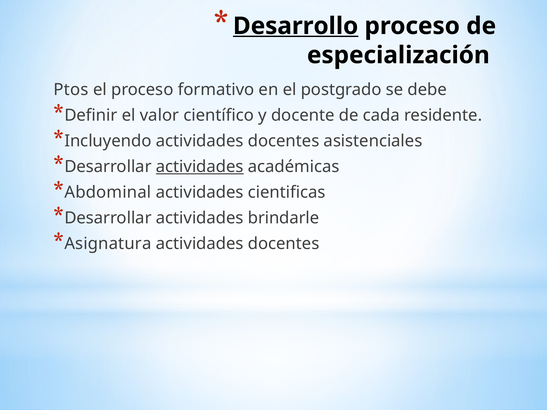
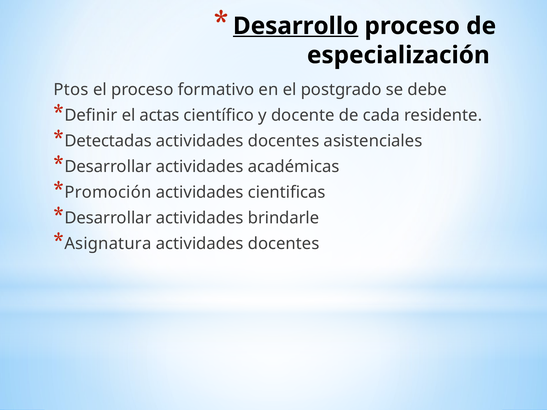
valor: valor -> actas
Incluyendo: Incluyendo -> Detectadas
actividades at (200, 167) underline: present -> none
Abdominal: Abdominal -> Promoción
